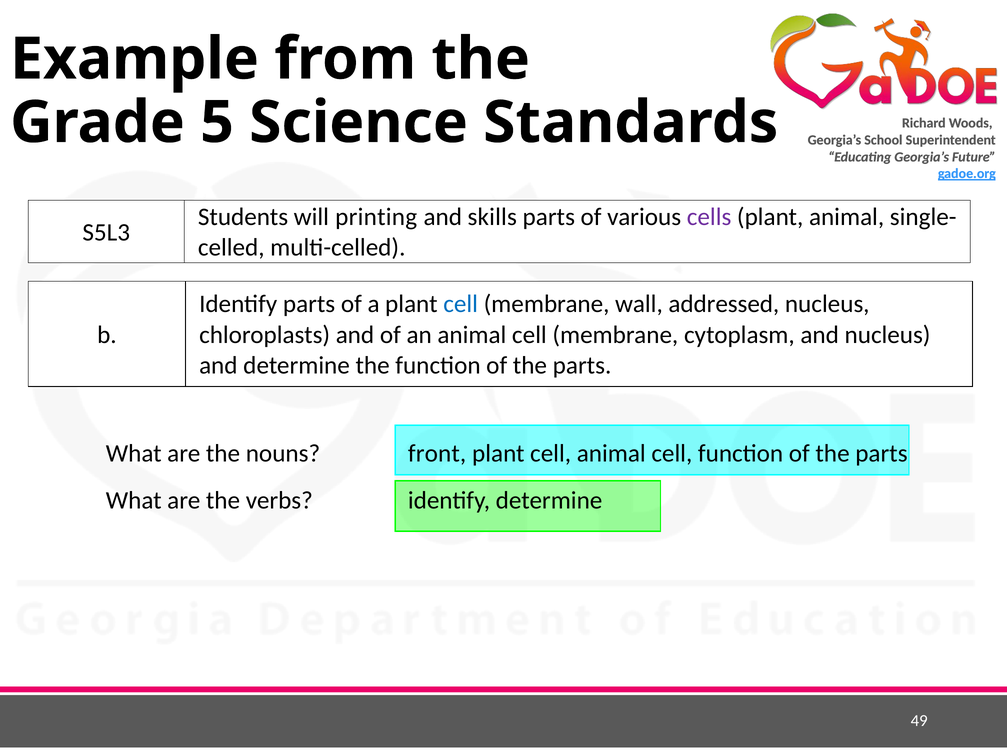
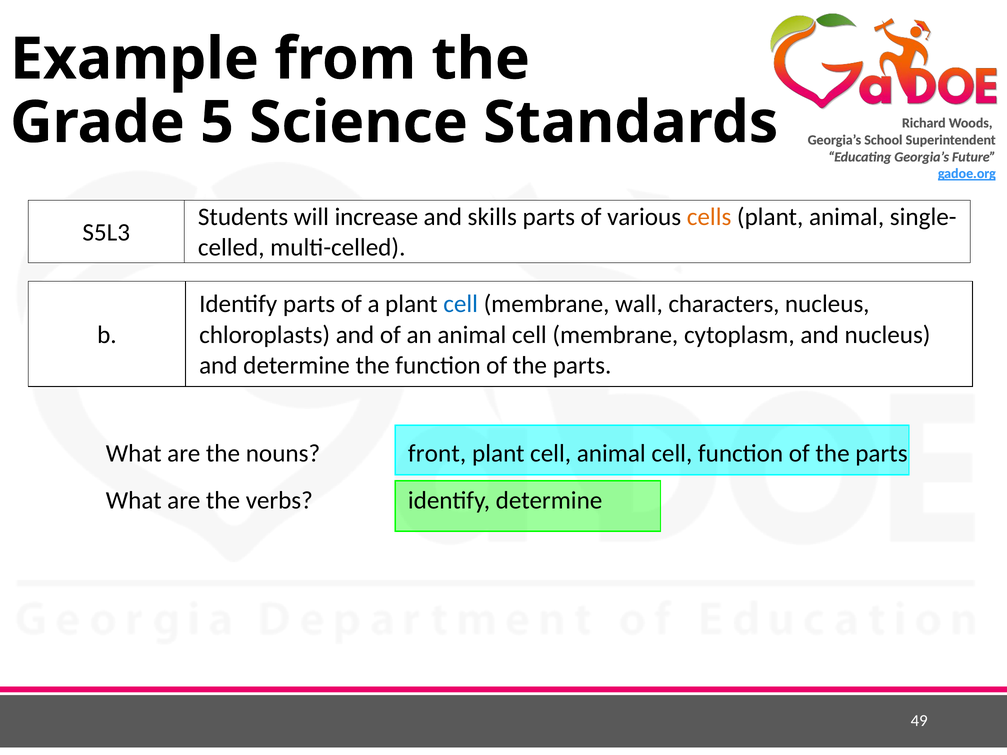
printing: printing -> increase
cells colour: purple -> orange
addressed: addressed -> characters
